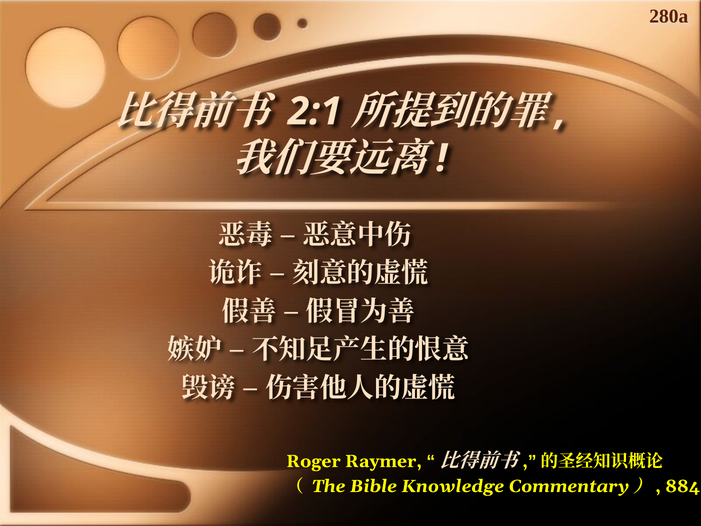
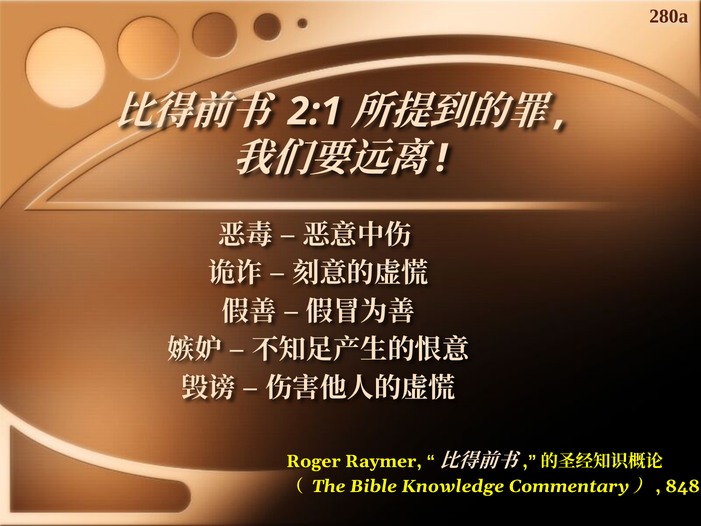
884: 884 -> 848
